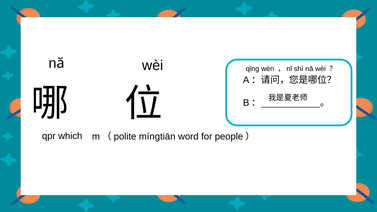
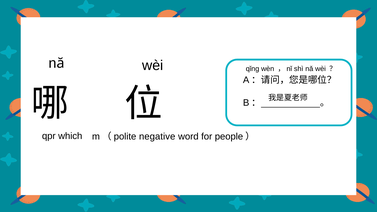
míngtiān: míngtiān -> negative
